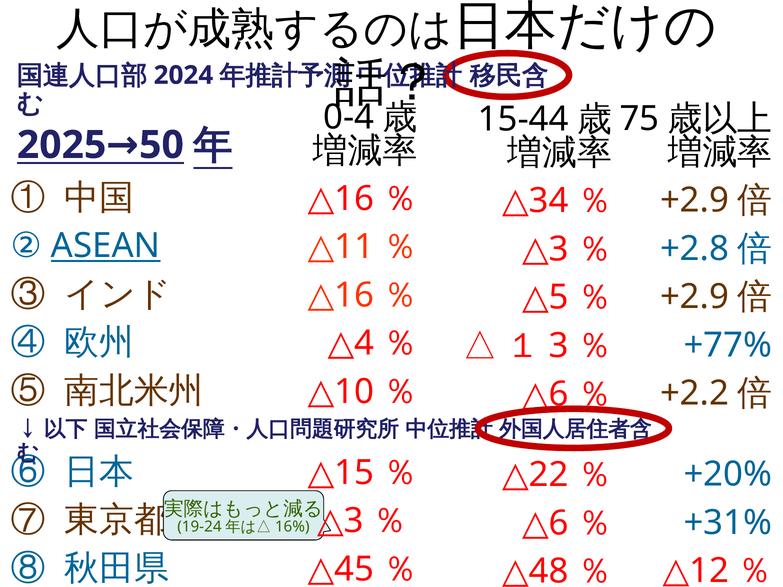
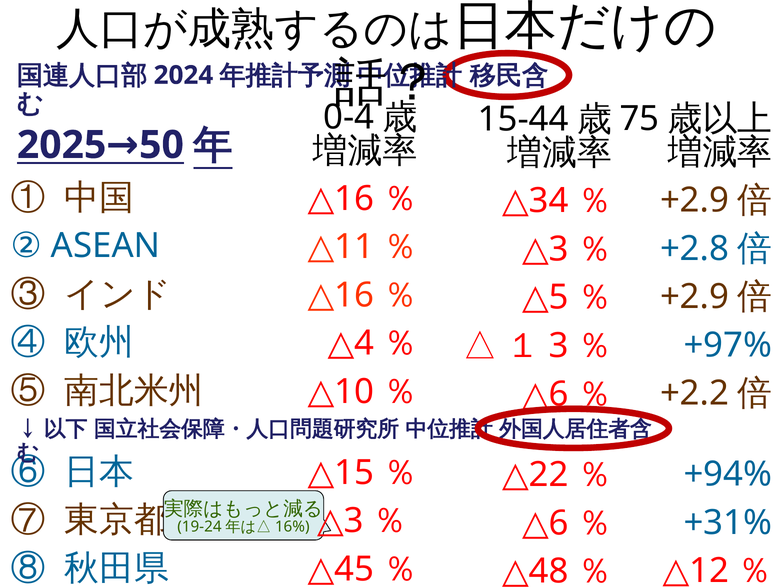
ASEAN underline: present -> none
+77%: +77% -> +97%
+20%: +20% -> +94%
